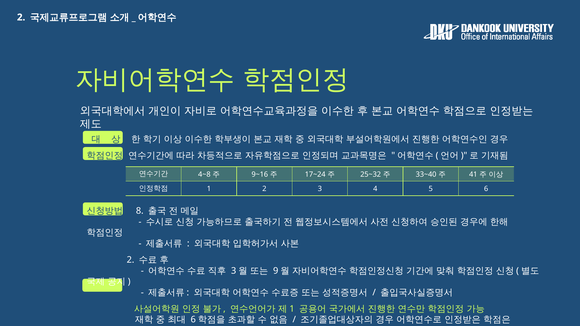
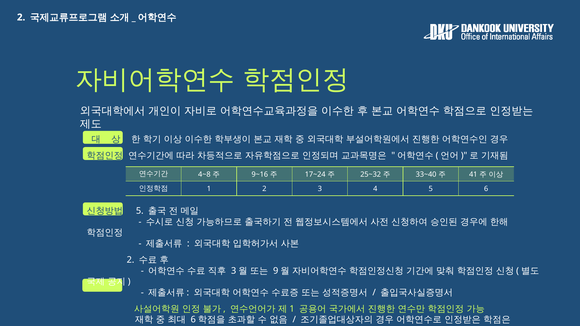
8 at (140, 211): 8 -> 5
